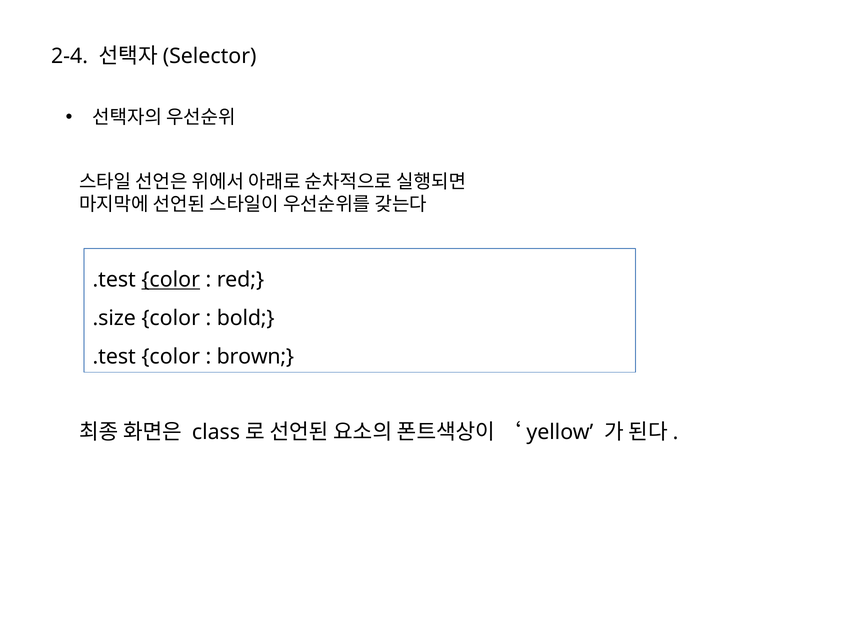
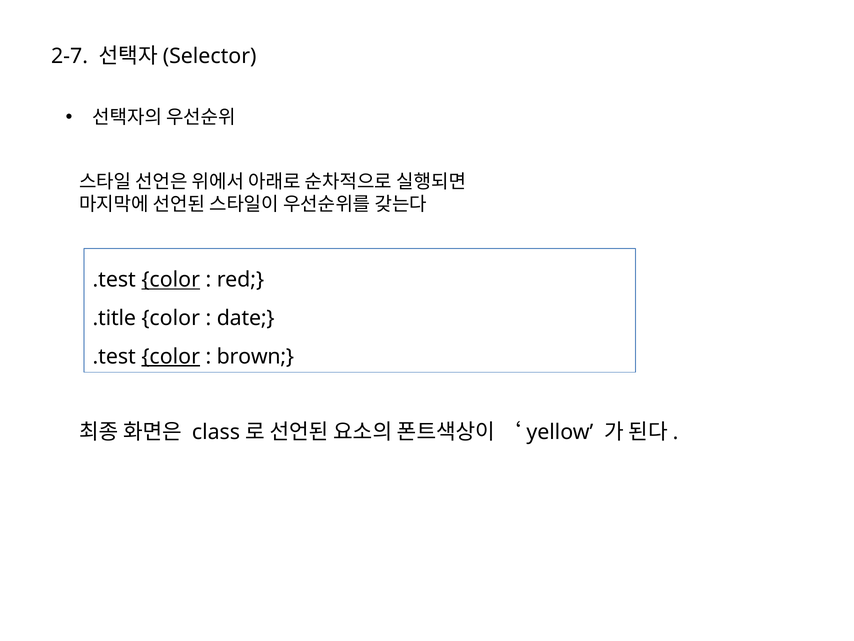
2-4: 2-4 -> 2-7
.size: .size -> .title
bold: bold -> date
color at (171, 356) underline: none -> present
